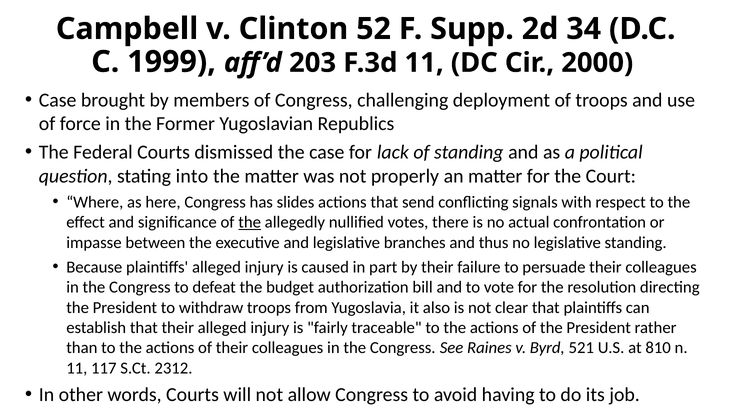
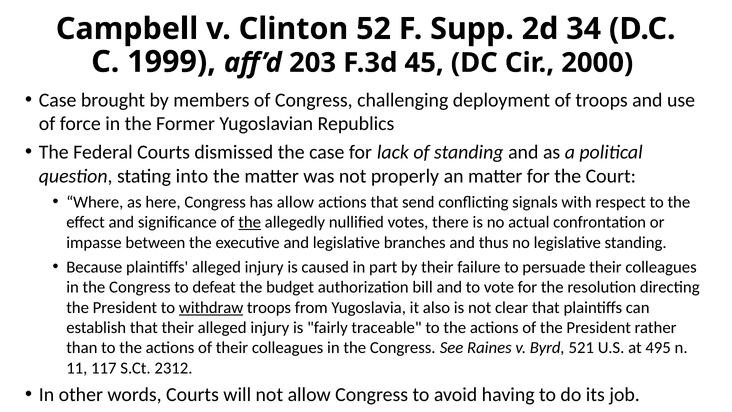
F.3d 11: 11 -> 45
has slides: slides -> allow
withdraw underline: none -> present
810: 810 -> 495
